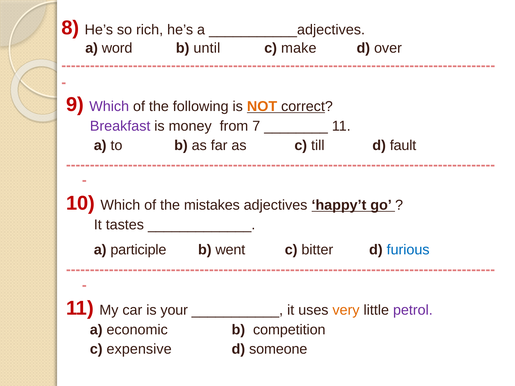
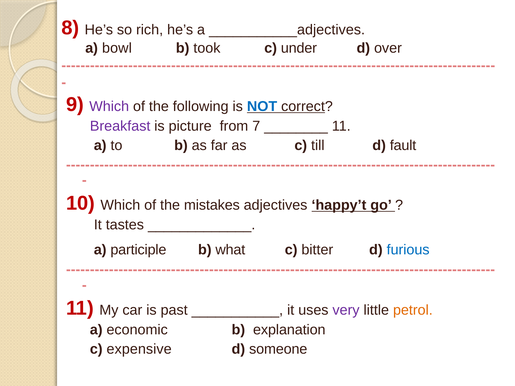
word: word -> bowl
until: until -> took
make: make -> under
NOT colour: orange -> blue
money: money -> picture
went: went -> what
your: your -> past
very colour: orange -> purple
petrol colour: purple -> orange
competition: competition -> explanation
